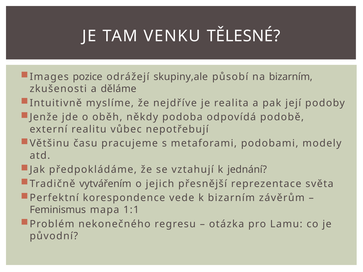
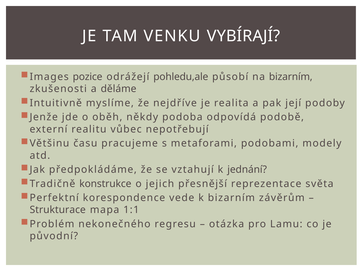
TĚLESNÉ: TĚLESNÉ -> VYBÍRAJÍ
skupiny,ale: skupiny,ale -> pohledu,ale
vytvářením: vytvářením -> konstrukce
Feminismus: Feminismus -> Strukturace
